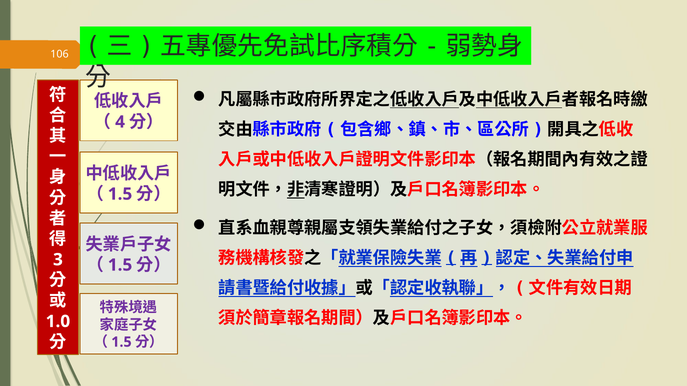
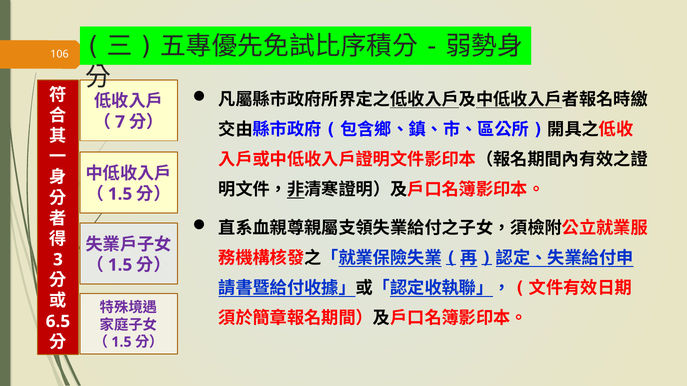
4: 4 -> 7
1.0: 1.0 -> 6.5
